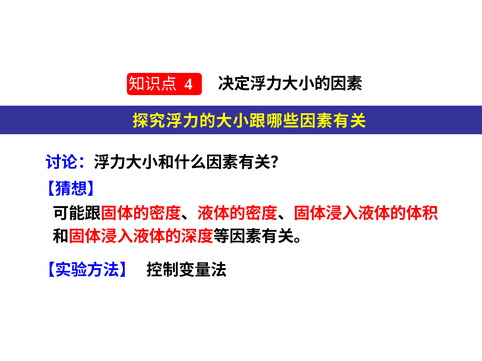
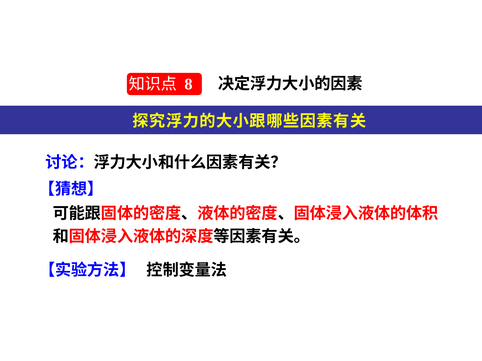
4: 4 -> 8
